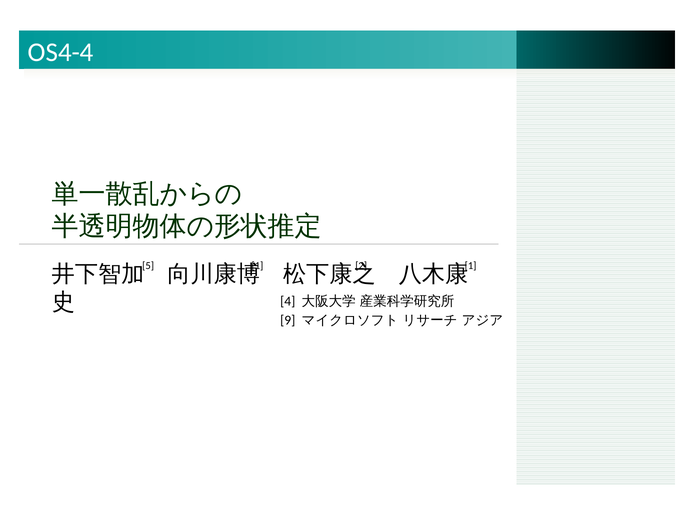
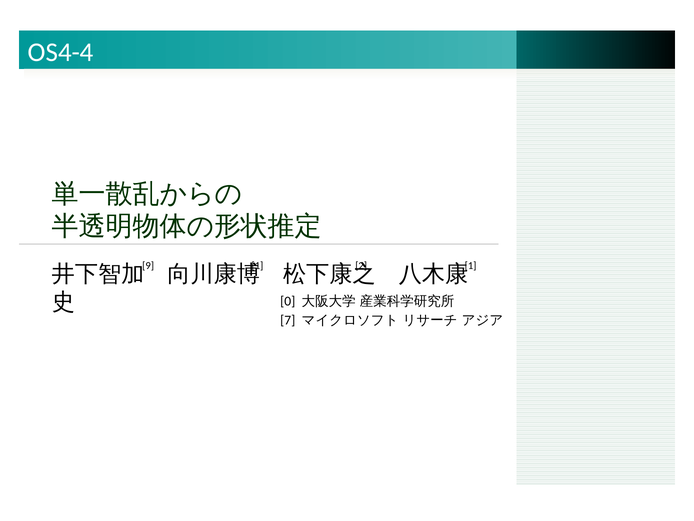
5: 5 -> 9
4: 4 -> 0
9: 9 -> 7
